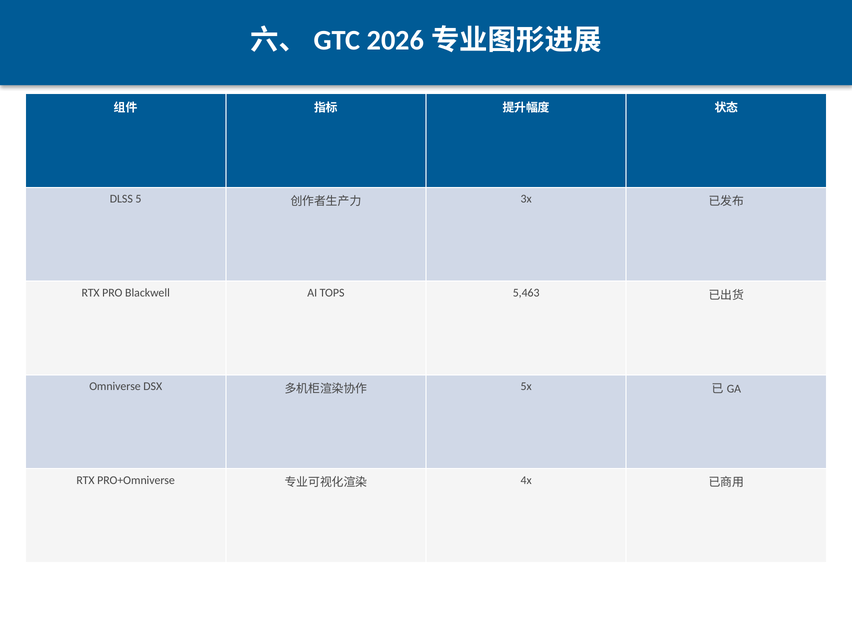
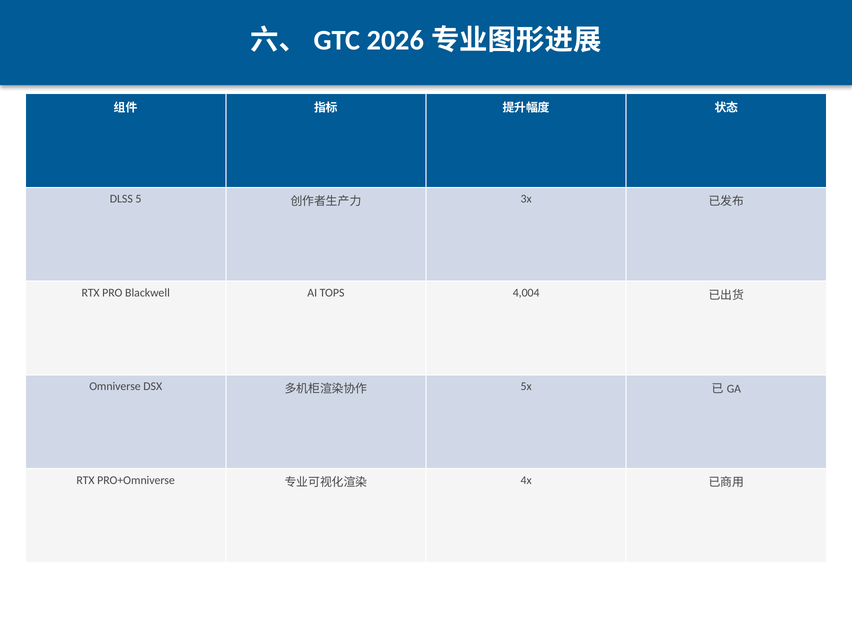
5,463: 5,463 -> 4,004
